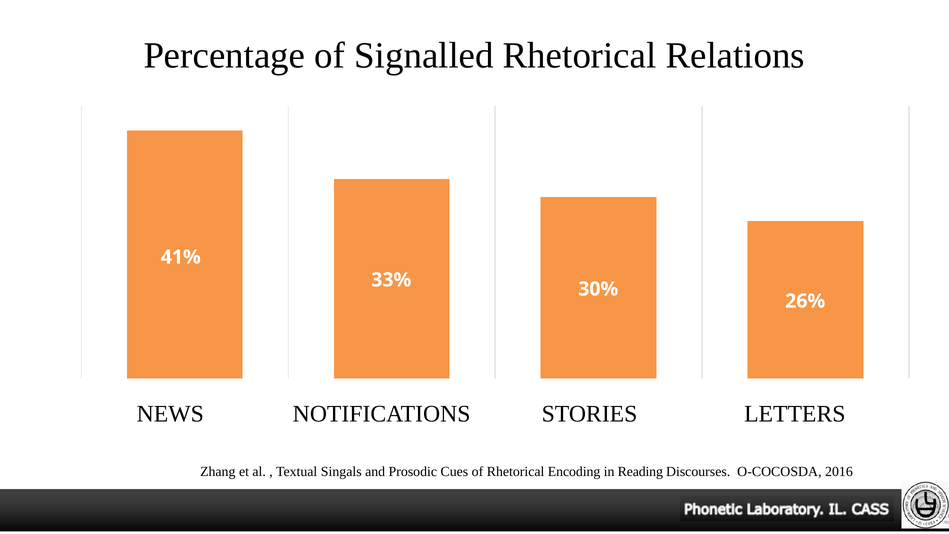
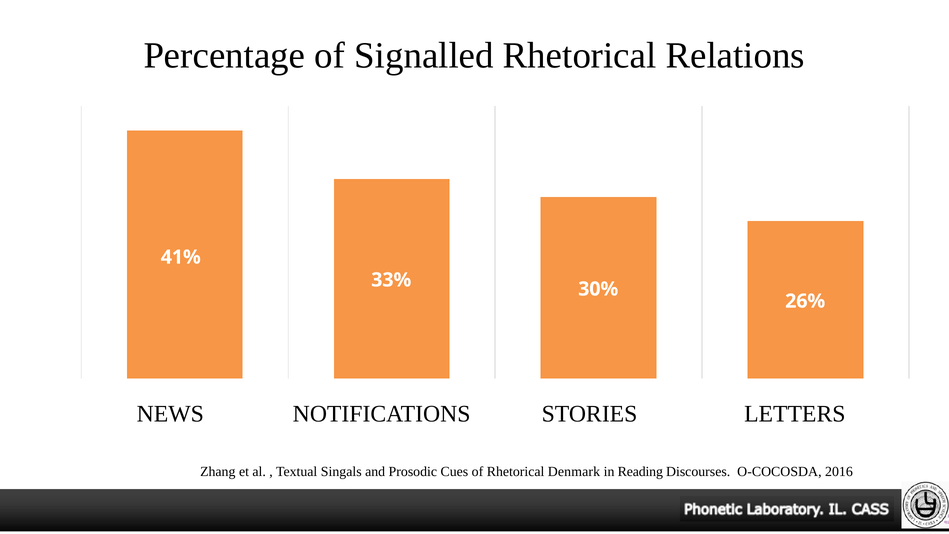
Encoding: Encoding -> Denmark
